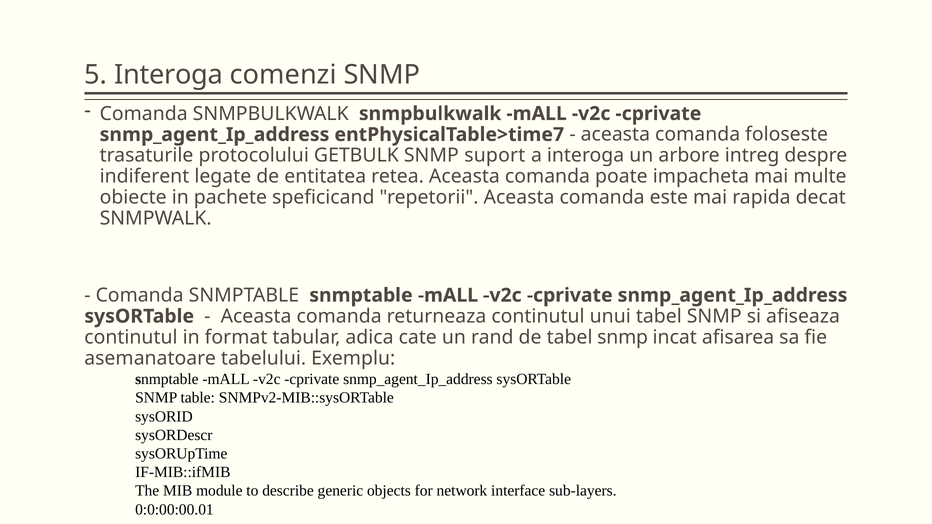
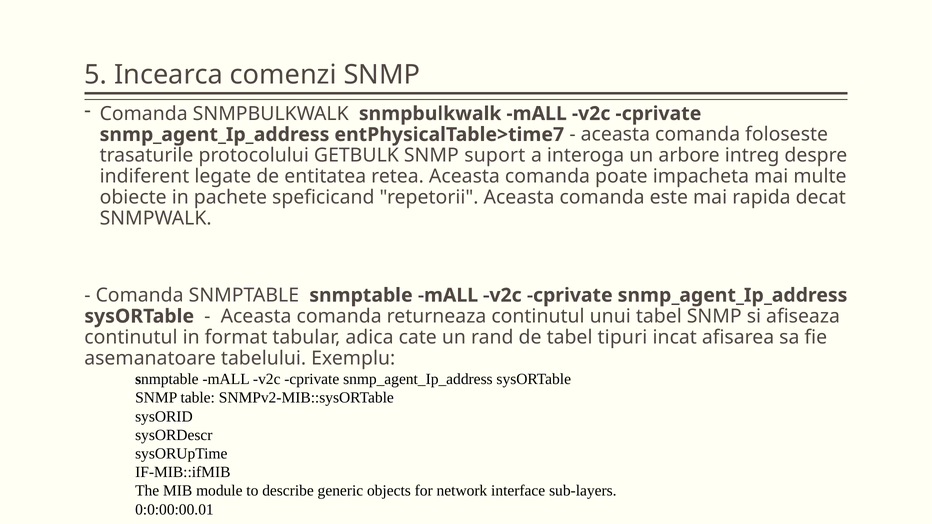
5 Interoga: Interoga -> Incearca
de tabel snmp: snmp -> tipuri
